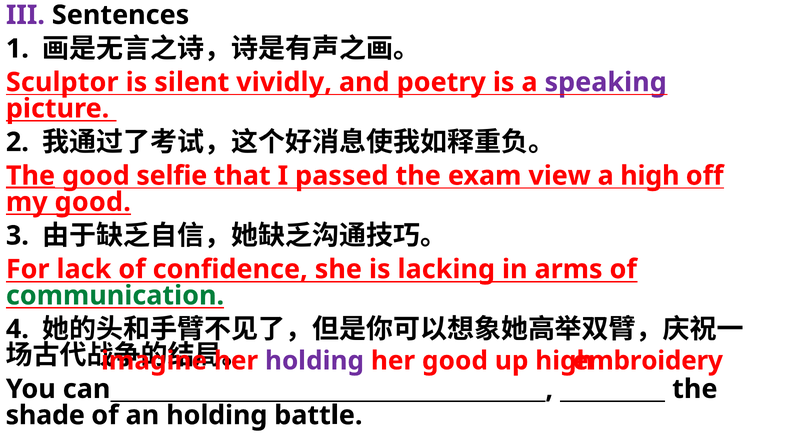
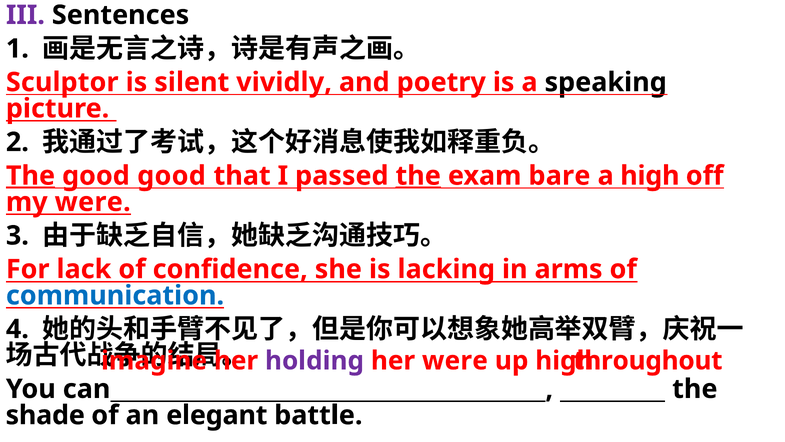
speaking colour: purple -> black
good selfie: selfie -> good
the at (418, 176) underline: none -> present
view: view -> bare
my good: good -> were
communication colour: green -> blue
her good: good -> were
embroidery: embroidery -> throughout
an holding: holding -> elegant
